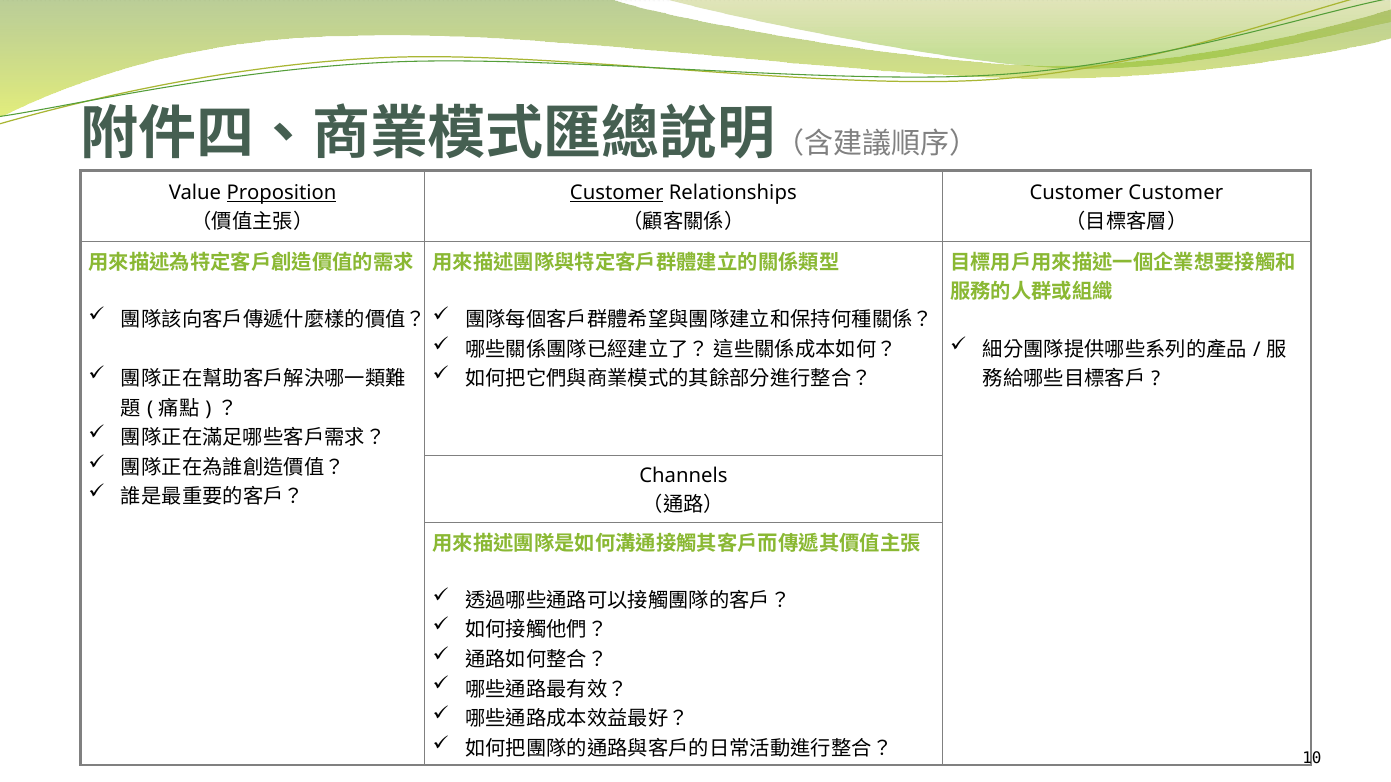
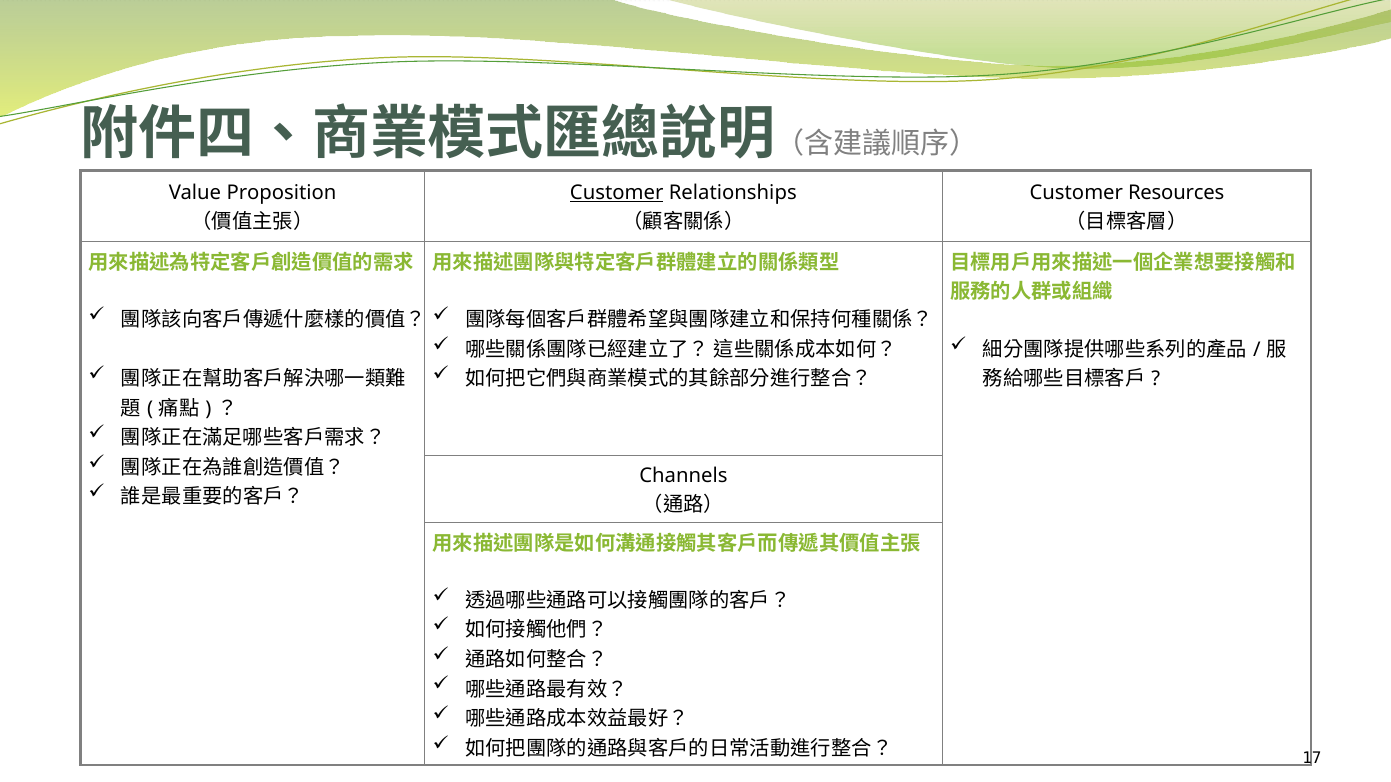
Proposition underline: present -> none
Customer Customer: Customer -> Resources
10: 10 -> 17
